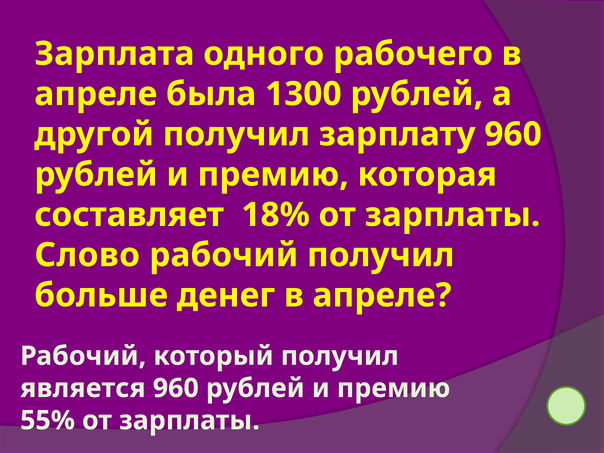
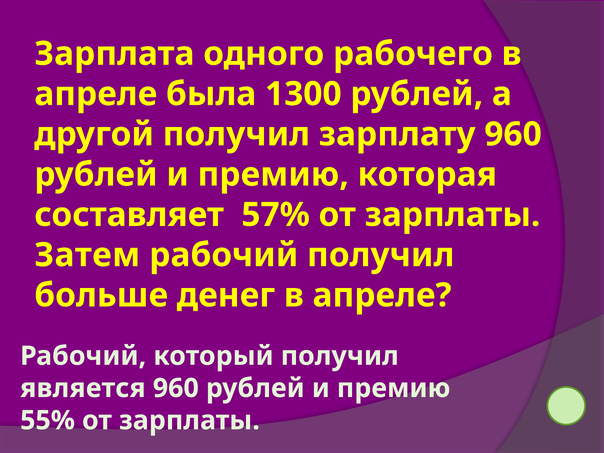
18%: 18% -> 57%
Слово: Слово -> Затем
